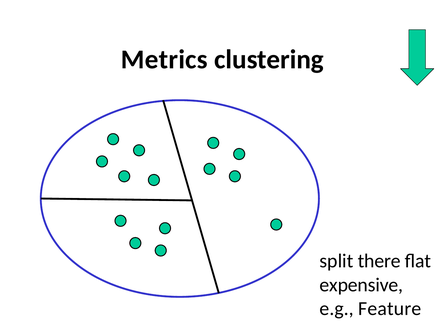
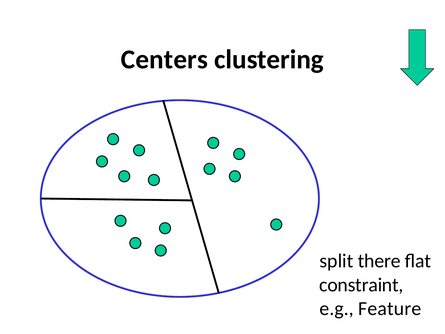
Metrics: Metrics -> Centers
expensive: expensive -> constraint
